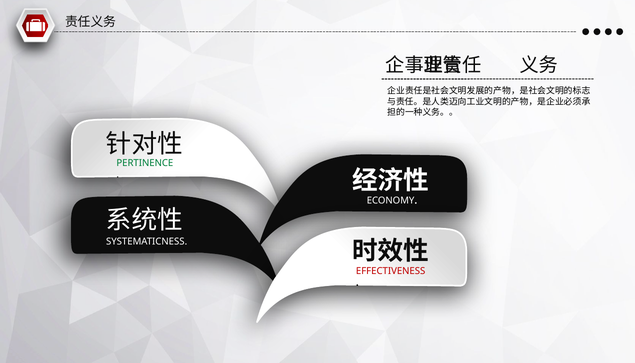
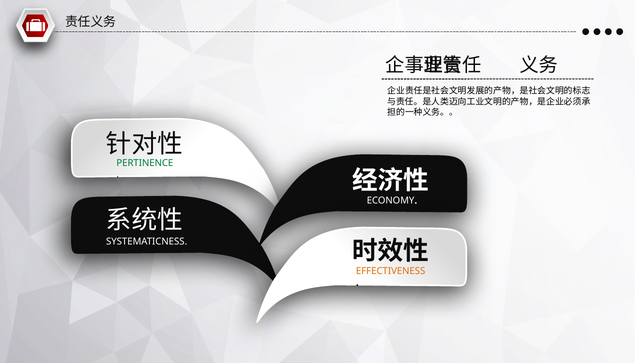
EFFECTIVENESS colour: red -> orange
